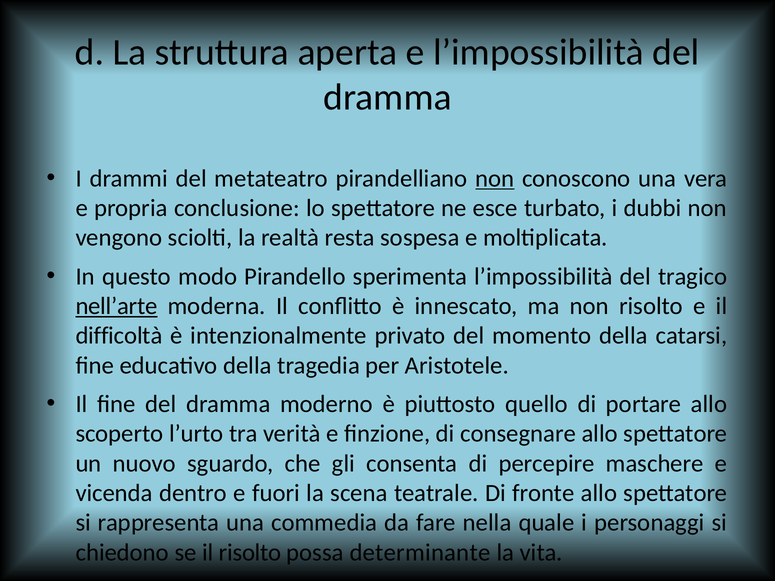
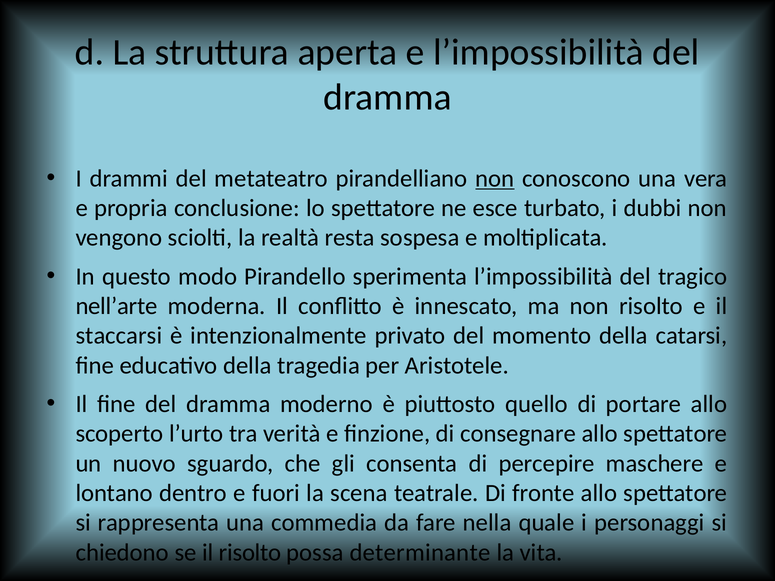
nell’arte underline: present -> none
difficoltà: difficoltà -> staccarsi
vicenda: vicenda -> lontano
